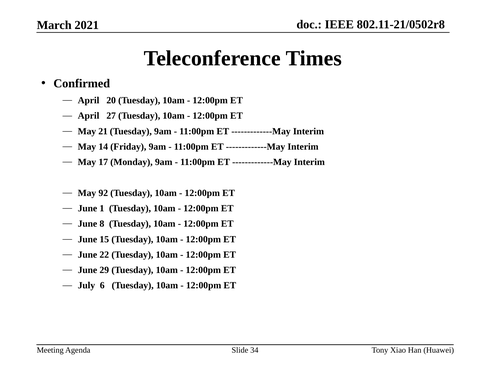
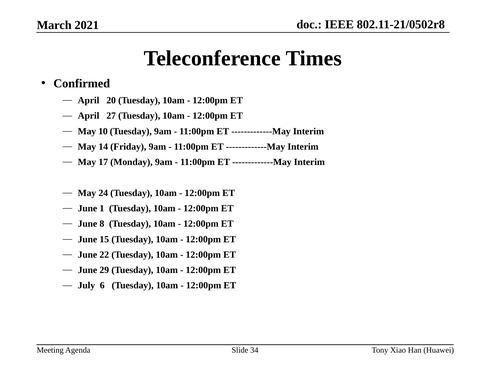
21: 21 -> 10
92: 92 -> 24
